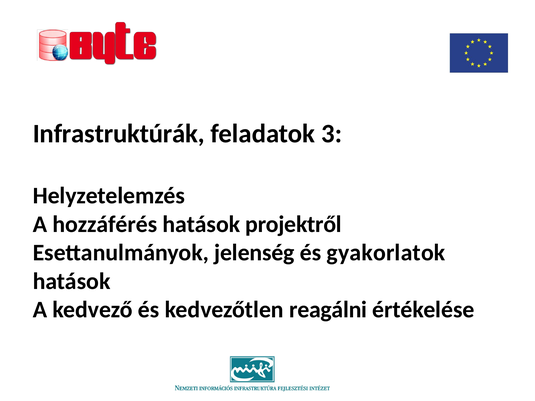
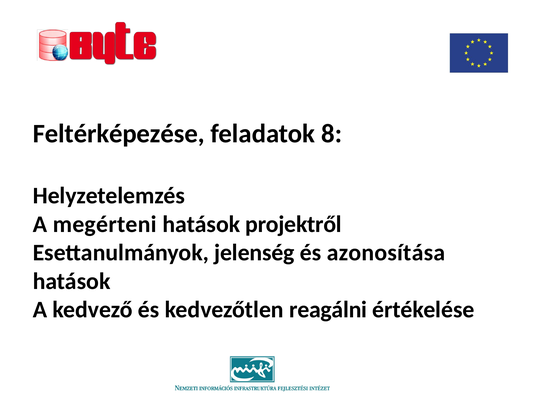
Infrastruktúrák: Infrastruktúrák -> Feltérképezése
3: 3 -> 8
hozzáférés: hozzáférés -> megérteni
gyakorlatok: gyakorlatok -> azonosítása
